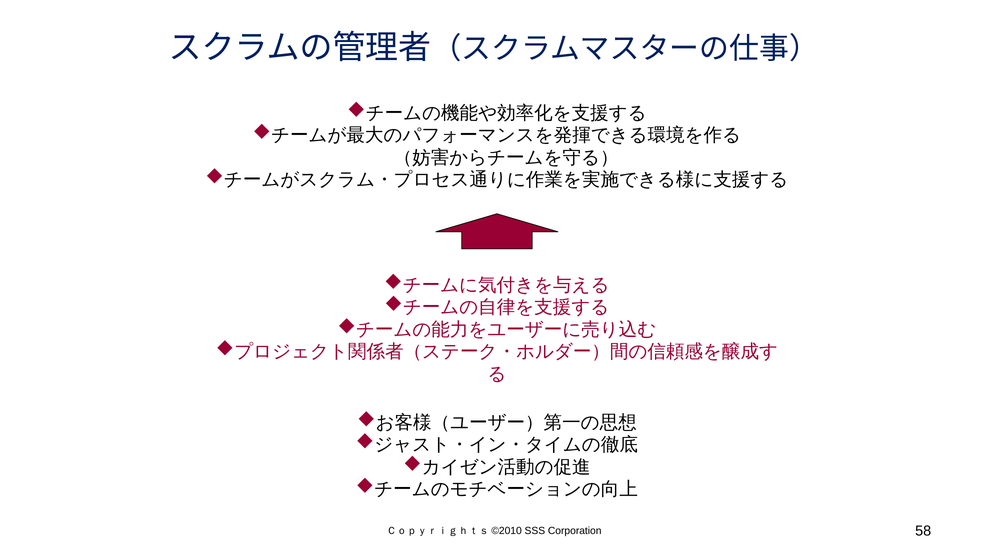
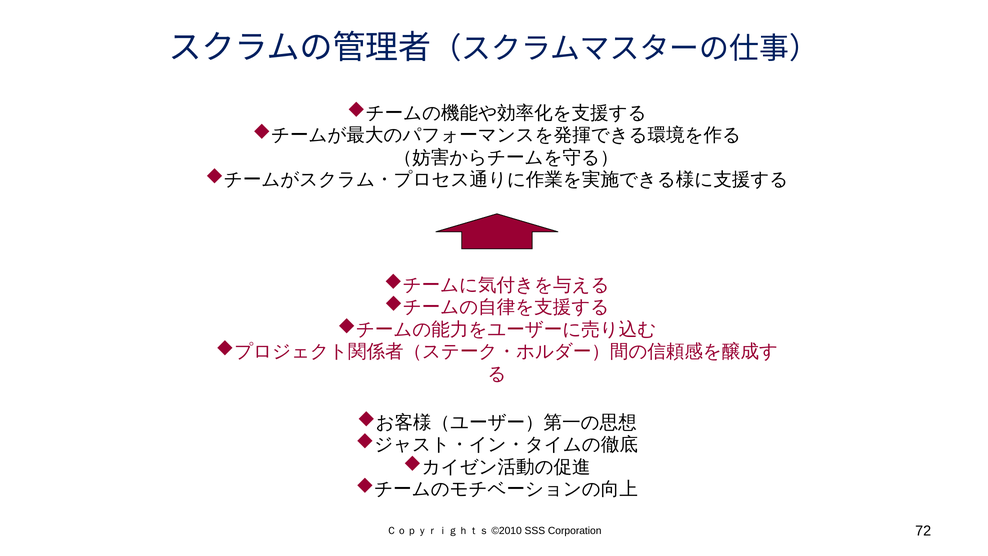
58: 58 -> 72
